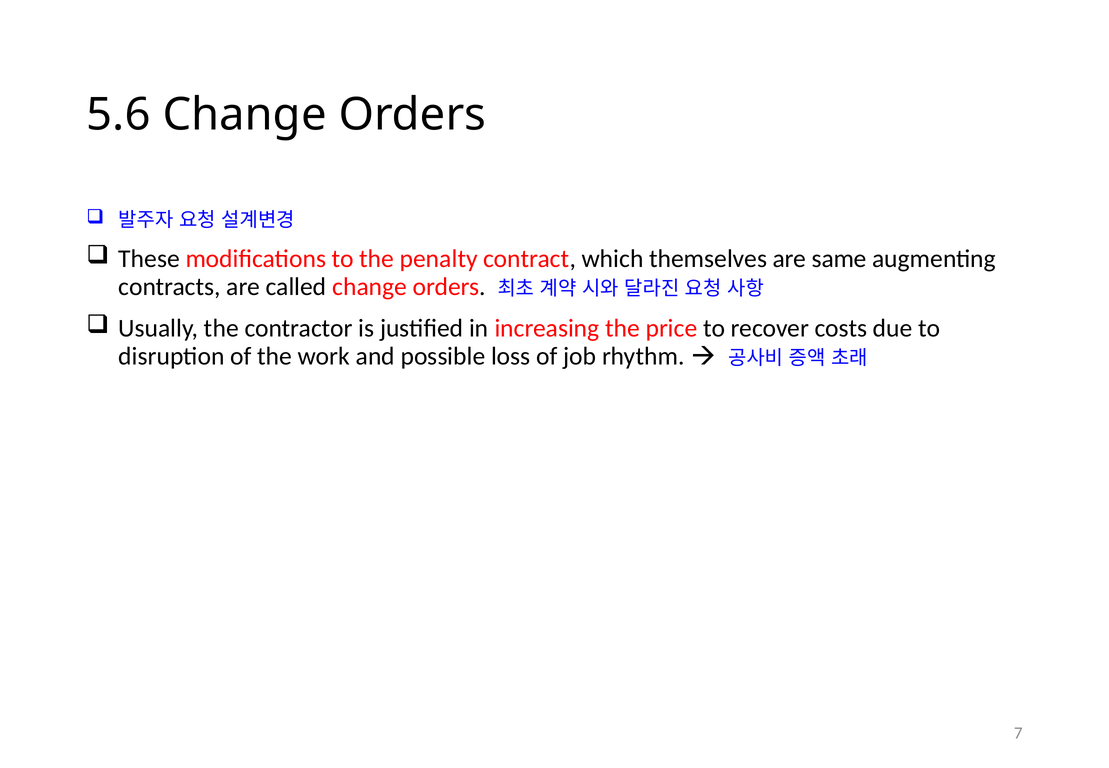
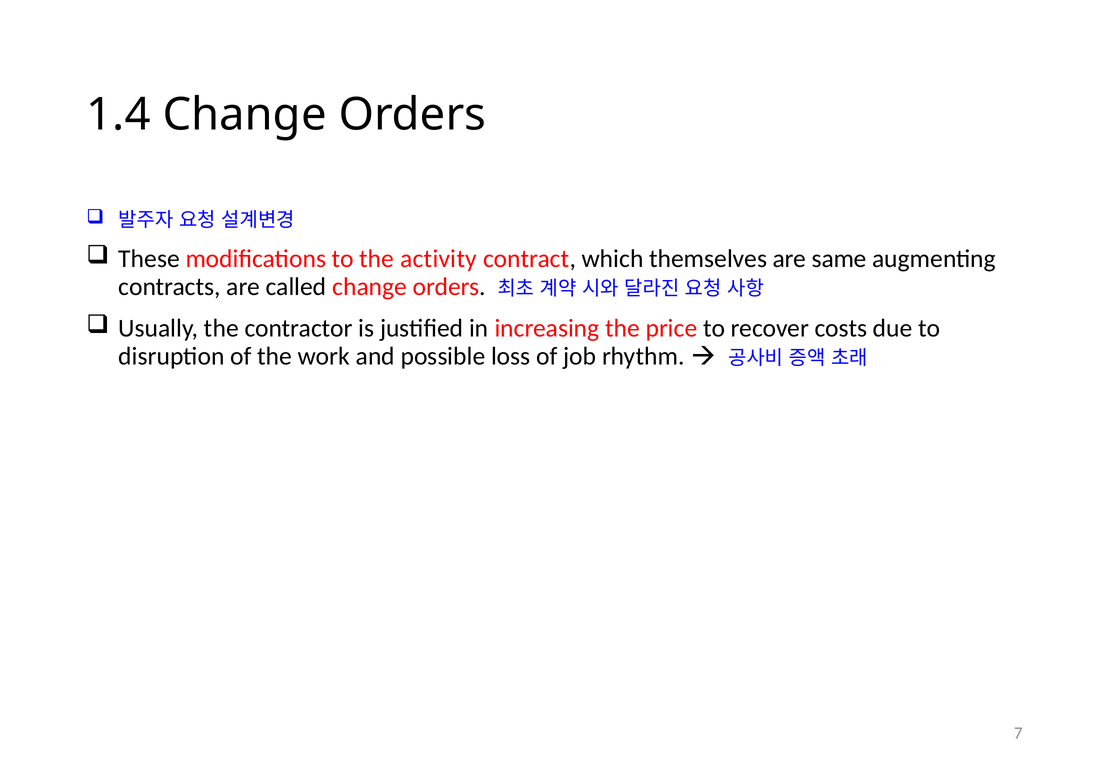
5.6: 5.6 -> 1.4
penalty: penalty -> activity
